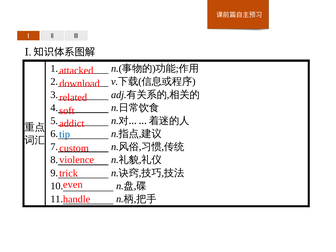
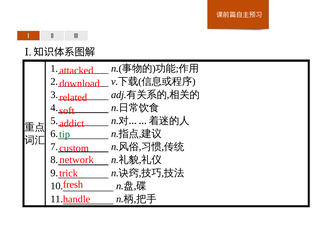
tip colour: blue -> green
violence: violence -> network
even: even -> fresh
